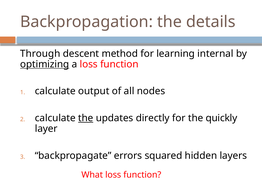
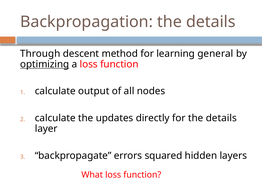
internal: internal -> general
the at (86, 118) underline: present -> none
for the quickly: quickly -> details
